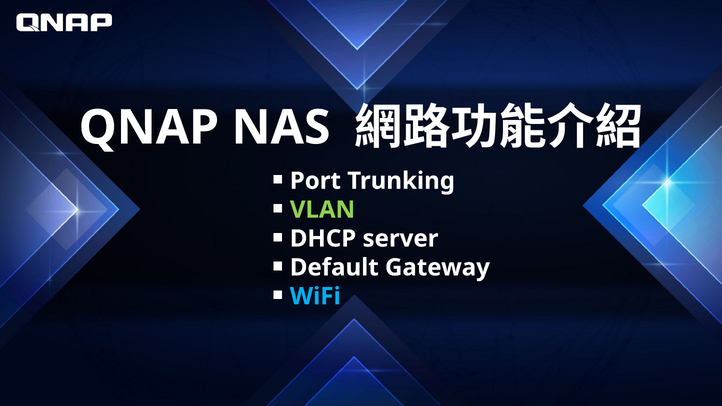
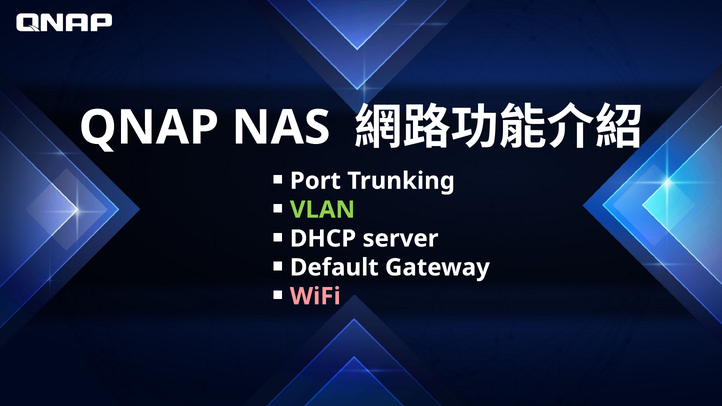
WiFi colour: light blue -> pink
